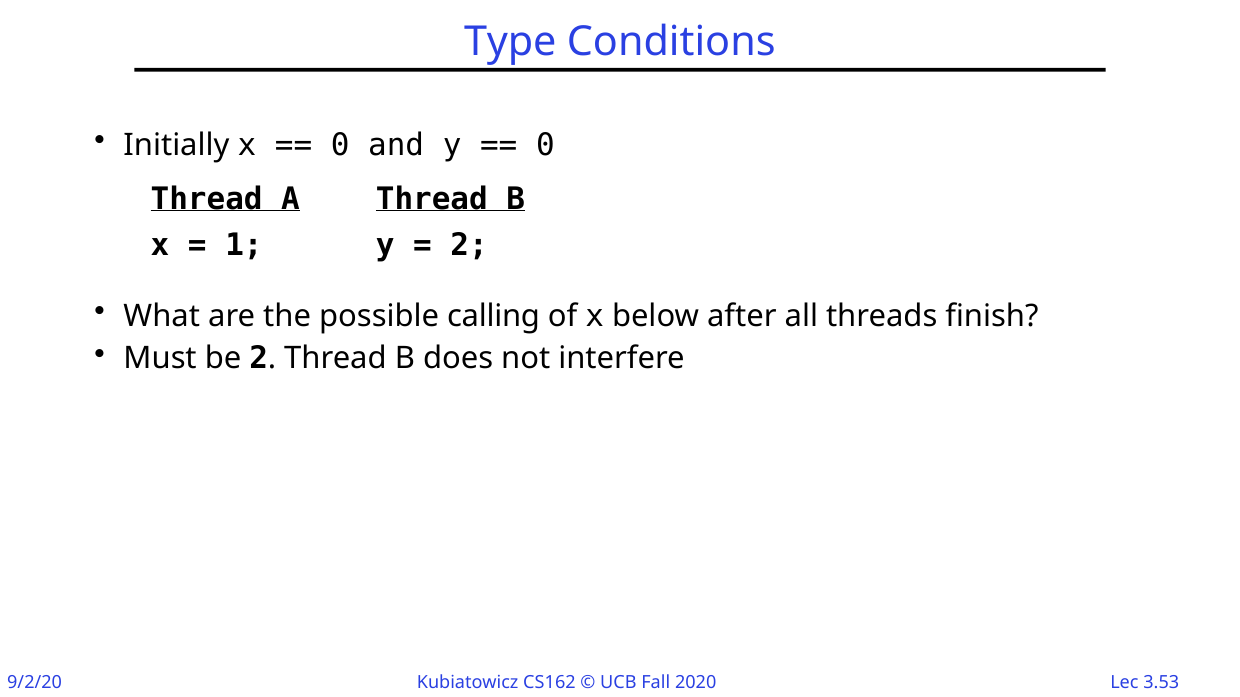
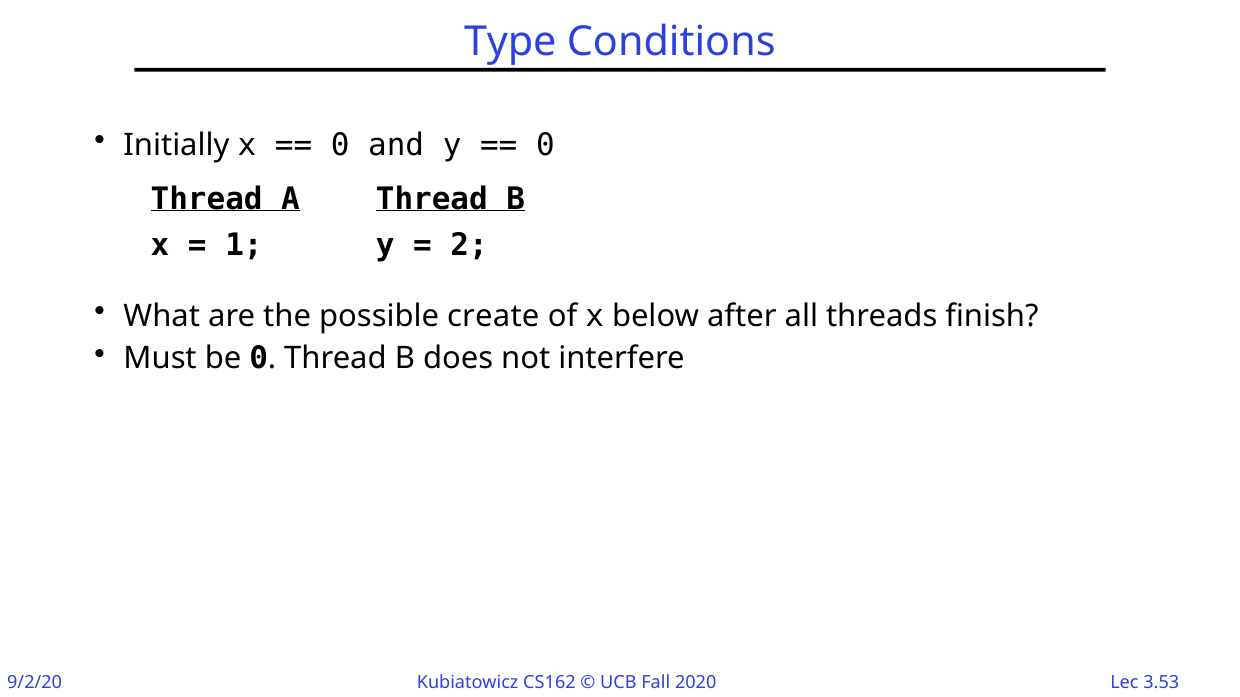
calling: calling -> create
be 2: 2 -> 0
